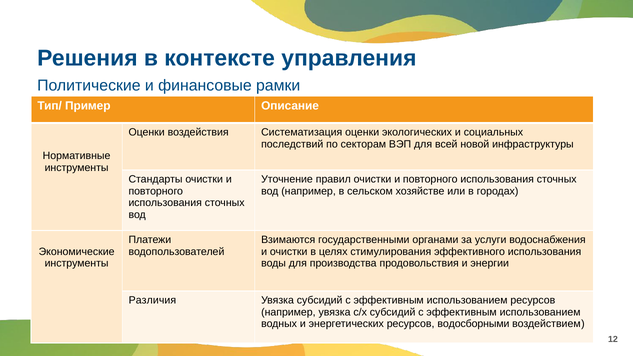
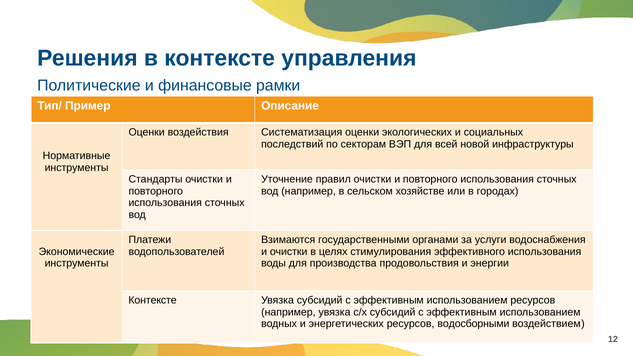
Различия at (152, 300): Различия -> Контексте
